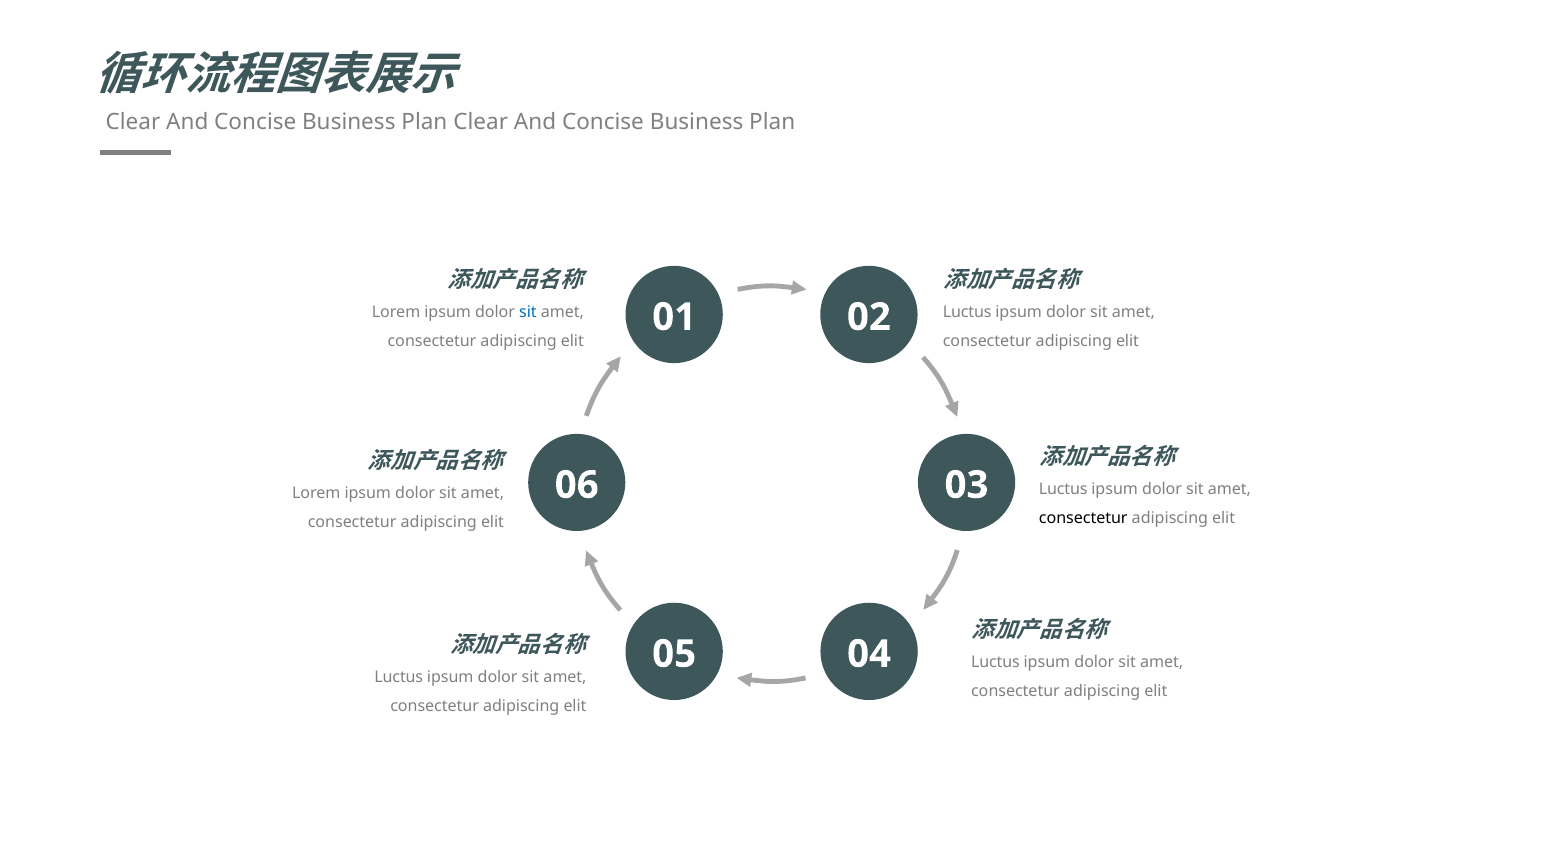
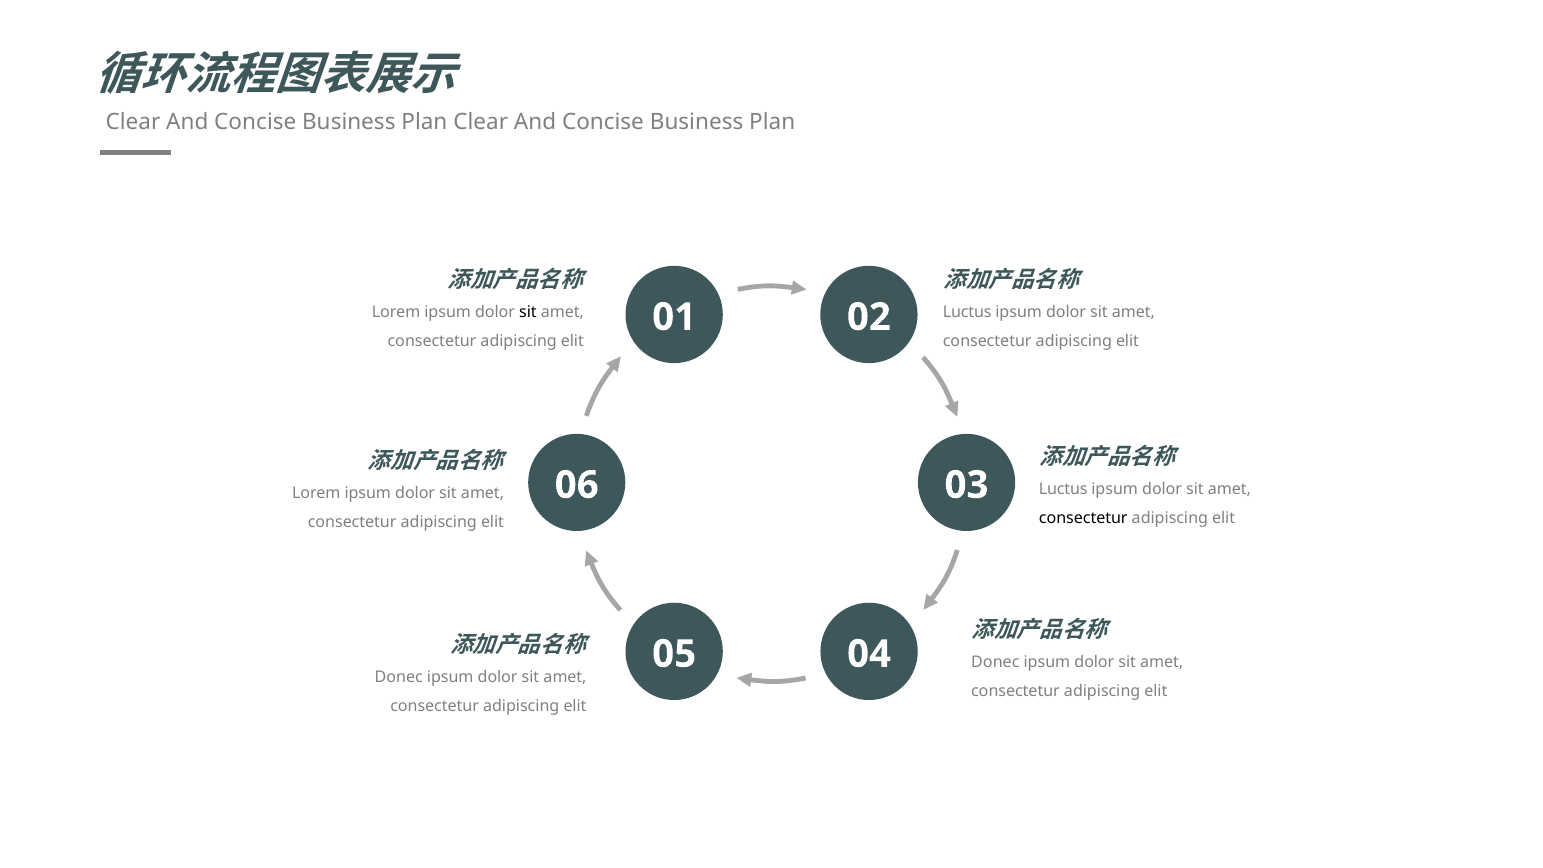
sit at (528, 312) colour: blue -> black
Luctus at (995, 662): Luctus -> Donec
Luctus at (399, 677): Luctus -> Donec
